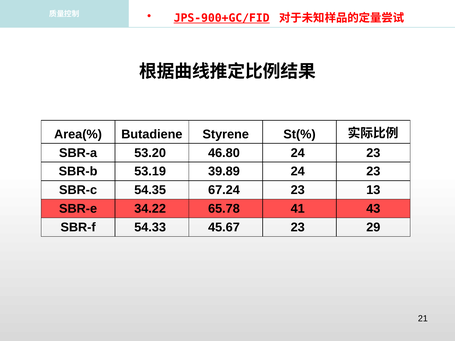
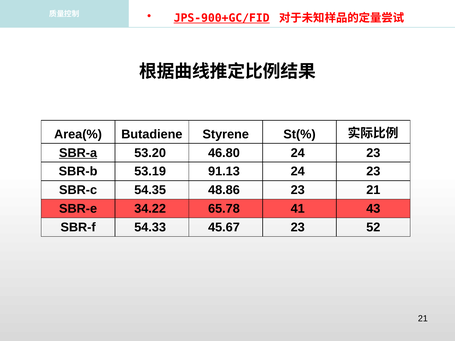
SBR-a underline: none -> present
39.89: 39.89 -> 91.13
67.24: 67.24 -> 48.86
23 13: 13 -> 21
29: 29 -> 52
